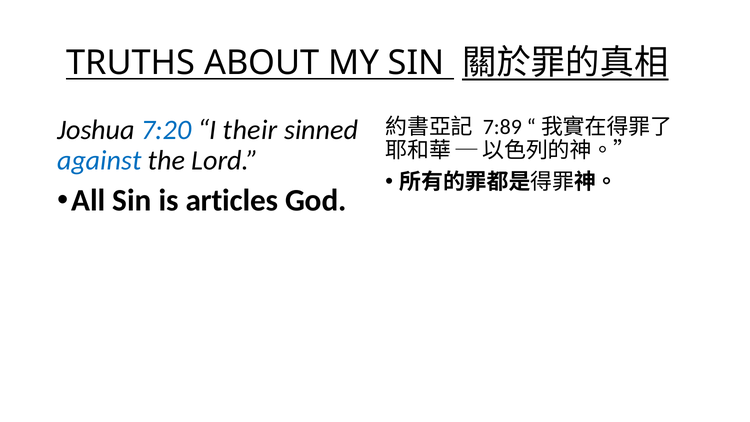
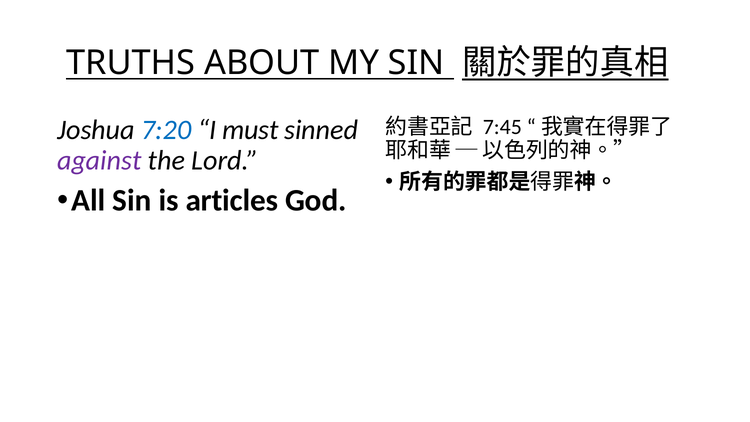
7:89: 7:89 -> 7:45
their: their -> must
against colour: blue -> purple
